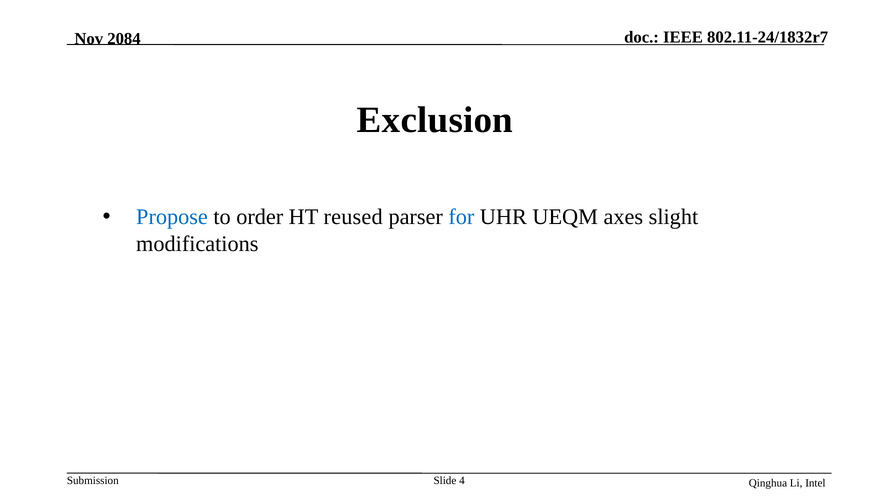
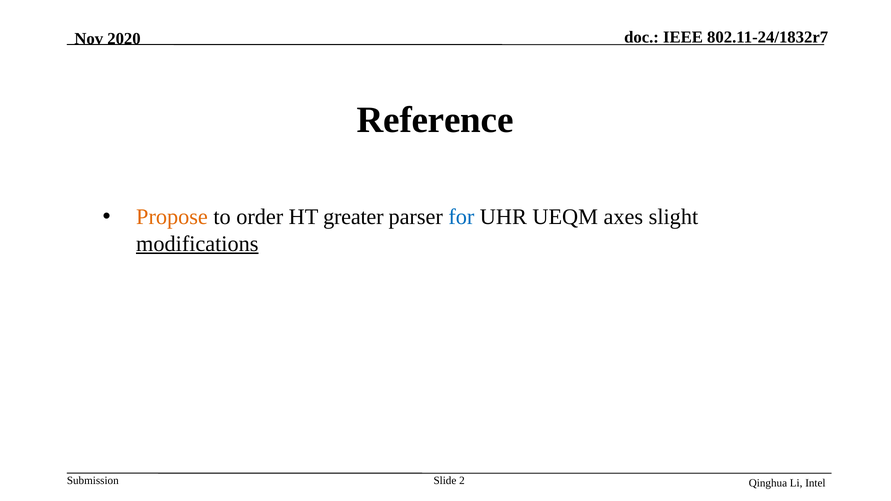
2084: 2084 -> 2020
Exclusion: Exclusion -> Reference
Propose colour: blue -> orange
reused: reused -> greater
modifications underline: none -> present
4: 4 -> 2
